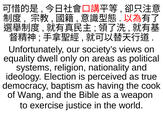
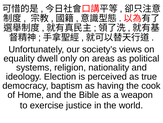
Wang: Wang -> Home
